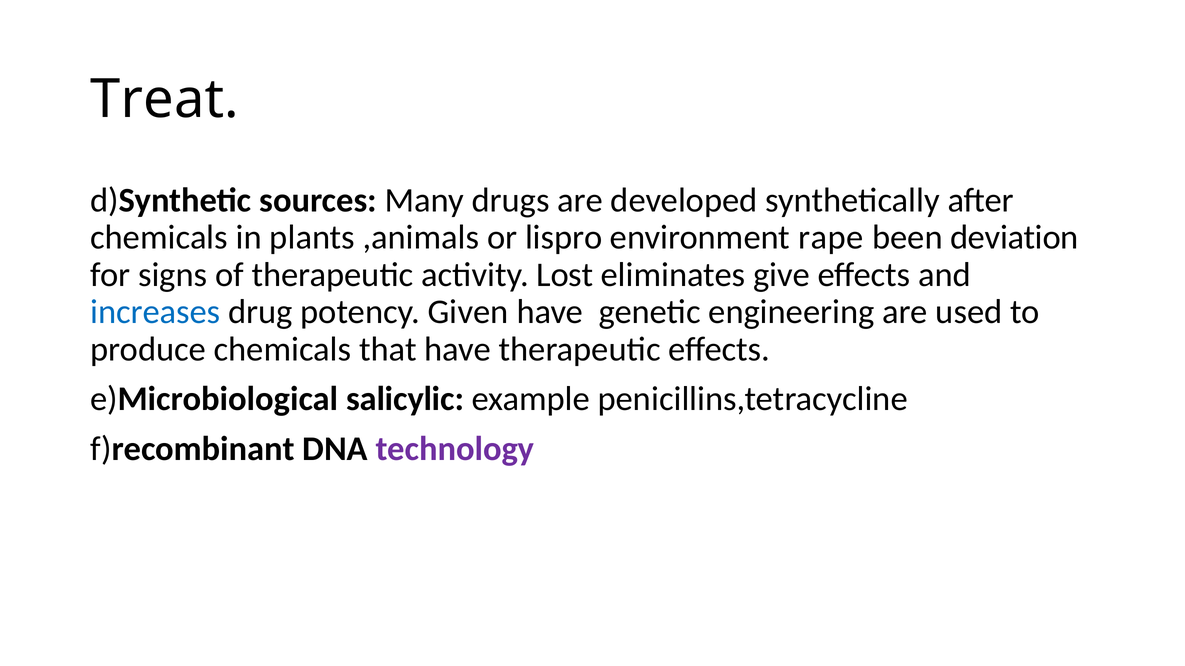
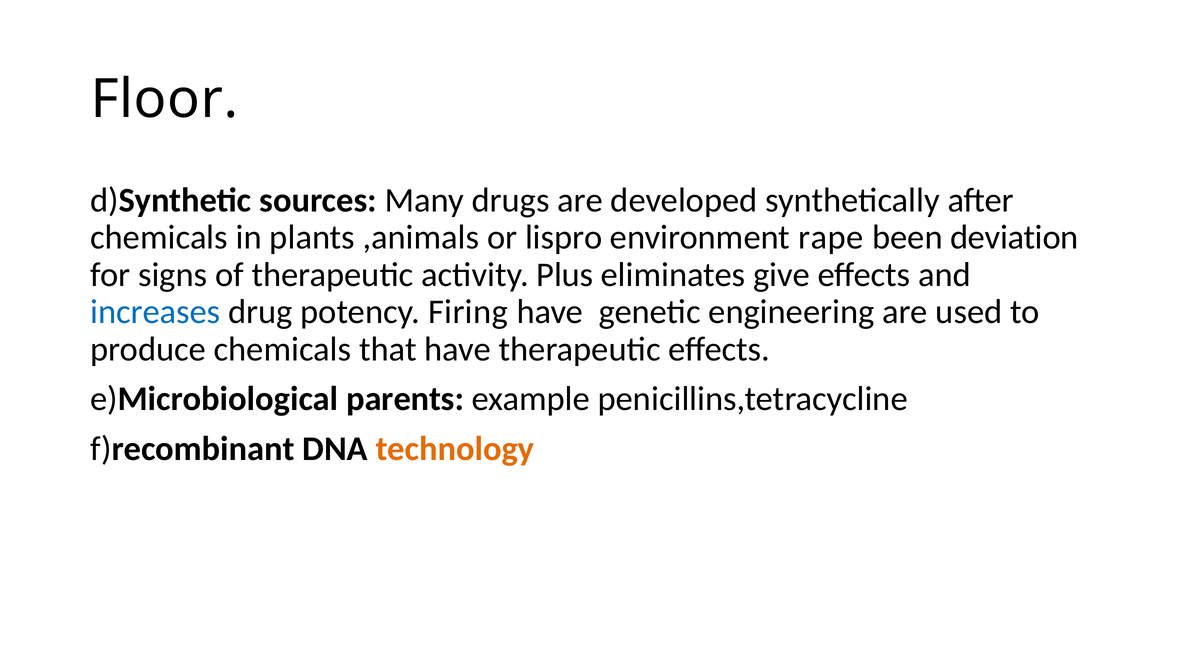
Treat: Treat -> Floor
Lost: Lost -> Plus
Given: Given -> Firing
salicylic: salicylic -> parents
technology colour: purple -> orange
